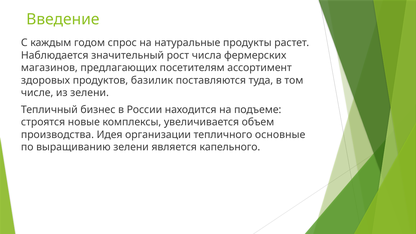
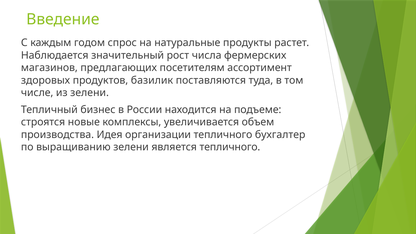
основные: основные -> бухгалтер
является капельного: капельного -> тепличного
